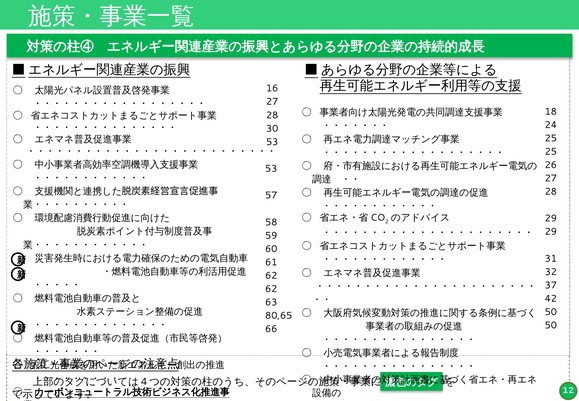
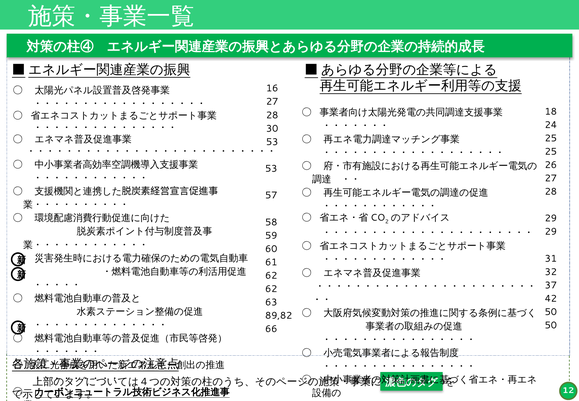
80,65: 80,65 -> 89,82
